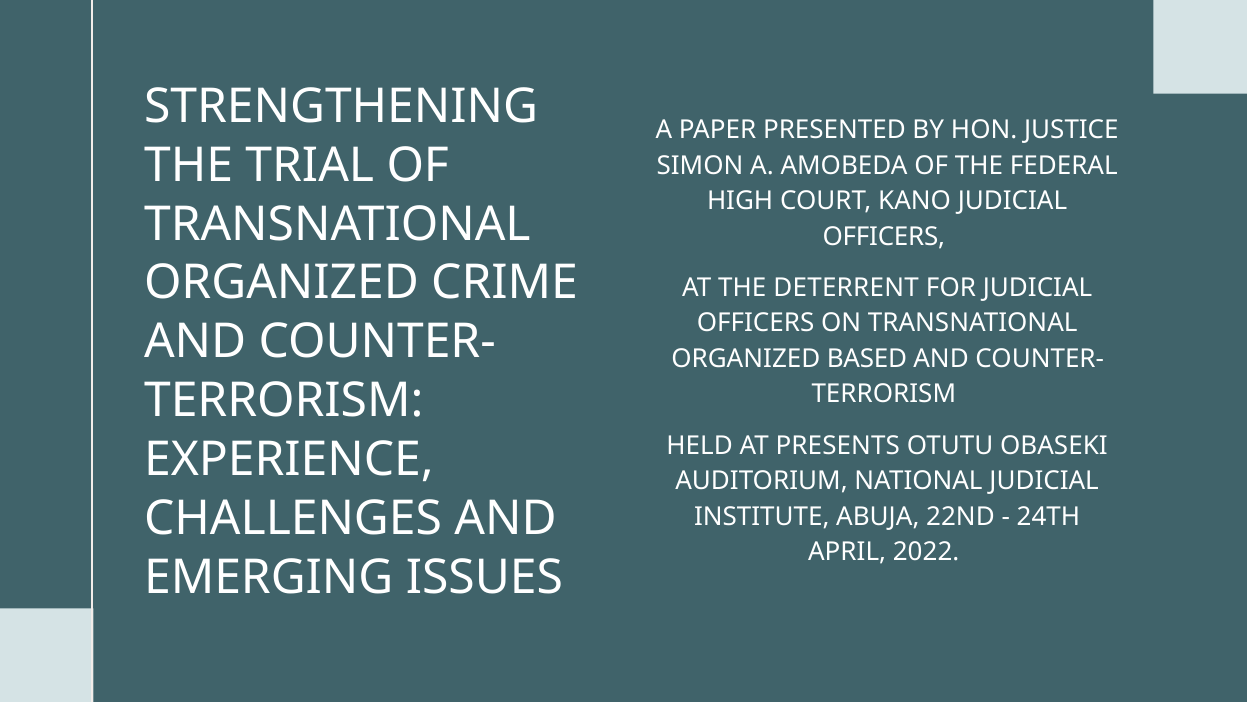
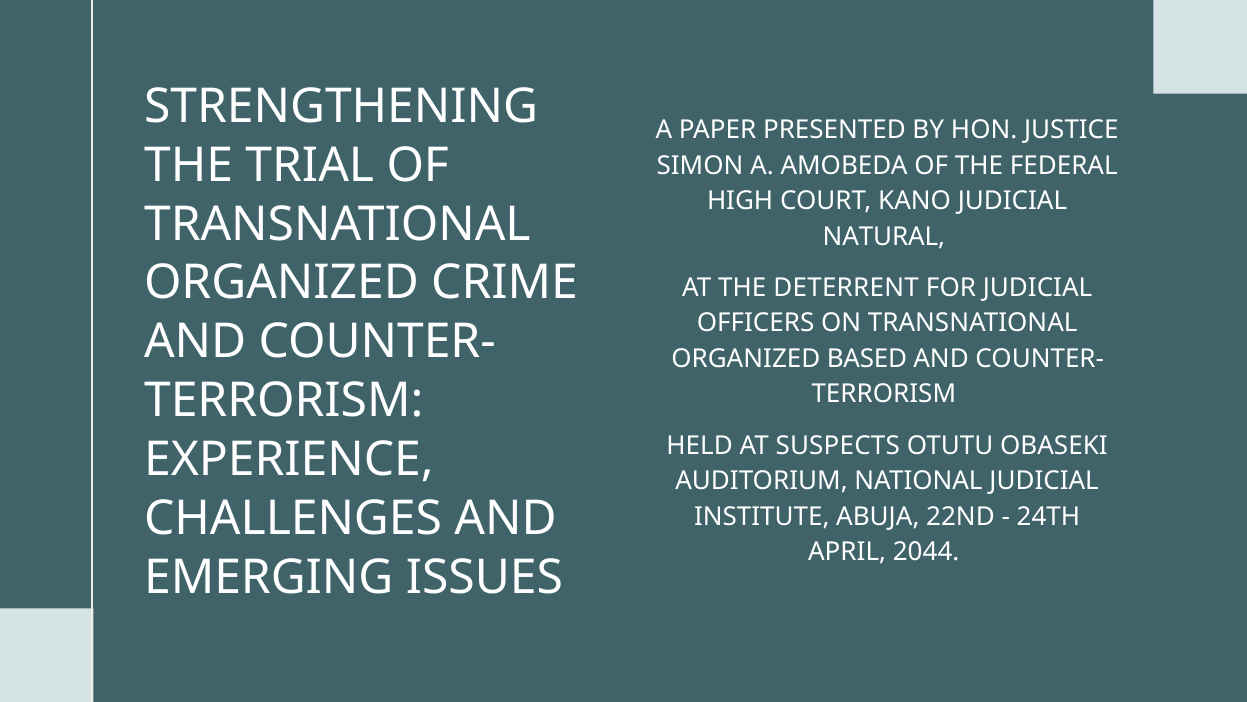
OFFICERS at (884, 236): OFFICERS -> NATURAL
PRESENTS: PRESENTS -> SUSPECTS
2022: 2022 -> 2044
